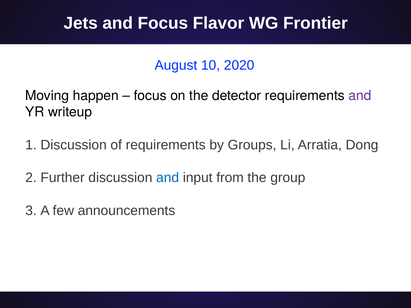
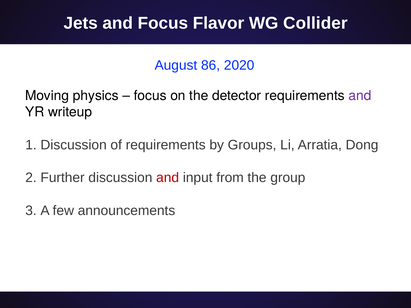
Frontier: Frontier -> Collider
10: 10 -> 86
happen: happen -> physics
and at (168, 178) colour: blue -> red
